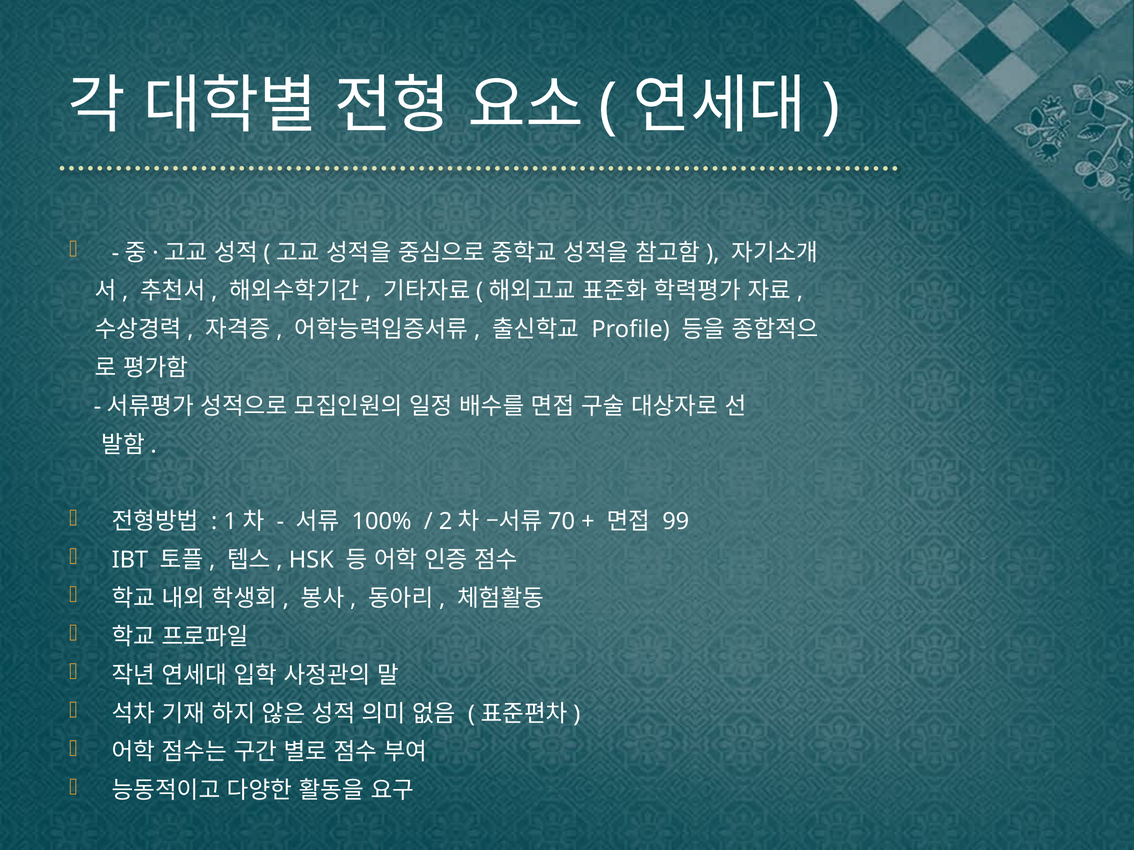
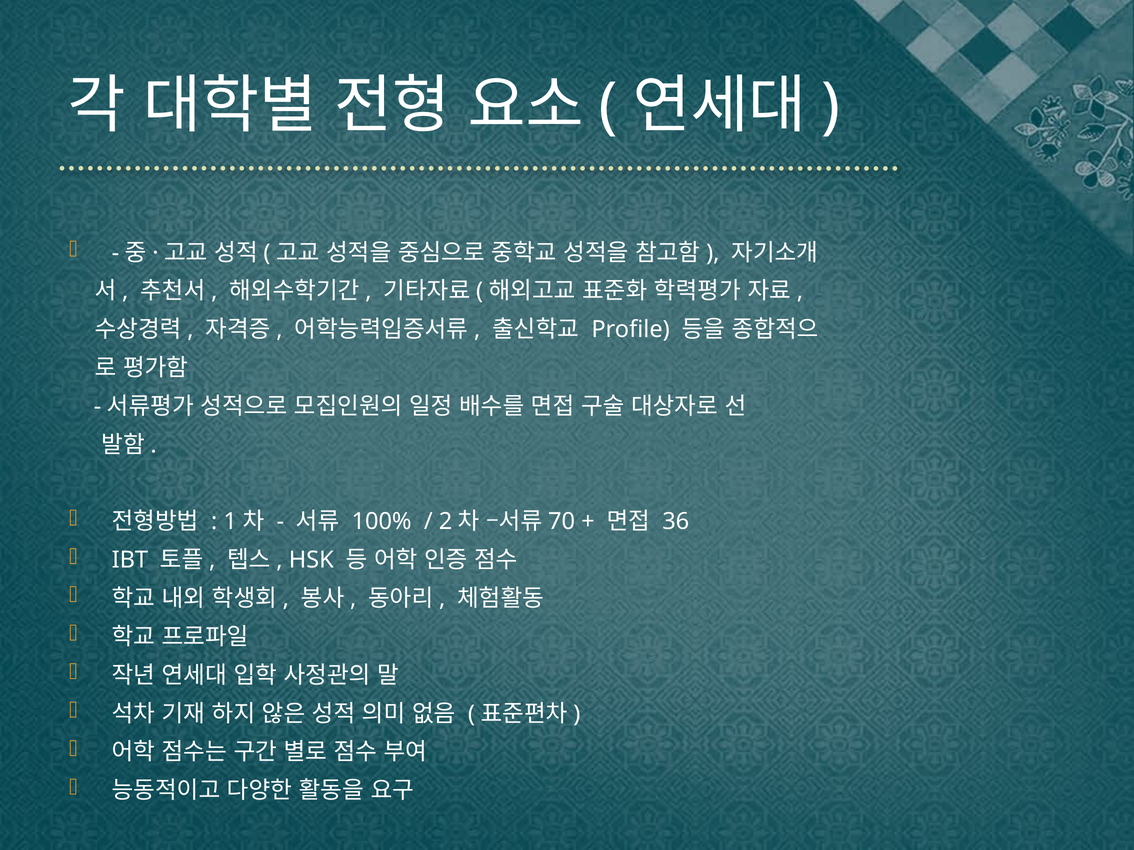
99: 99 -> 36
